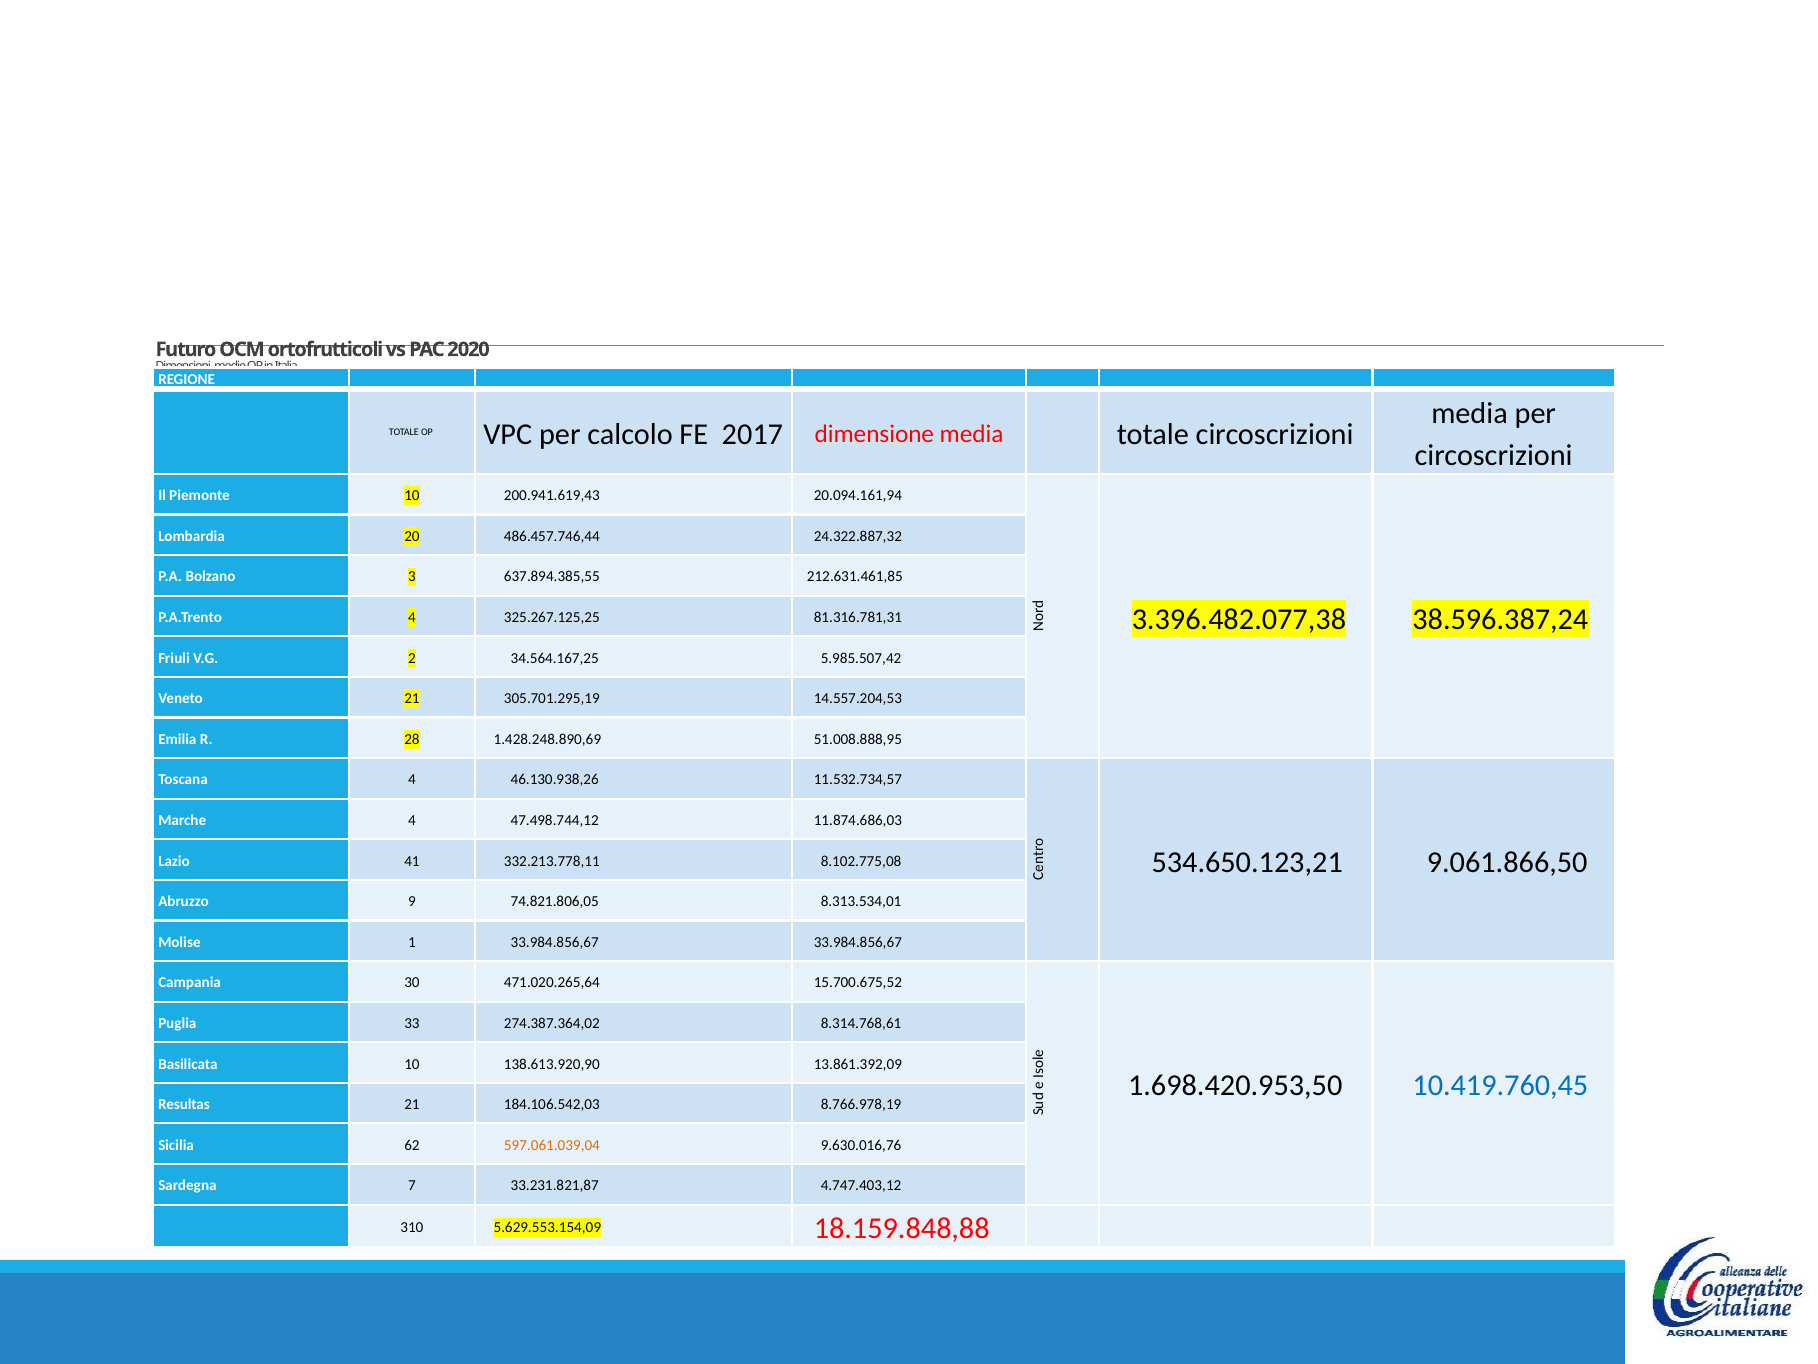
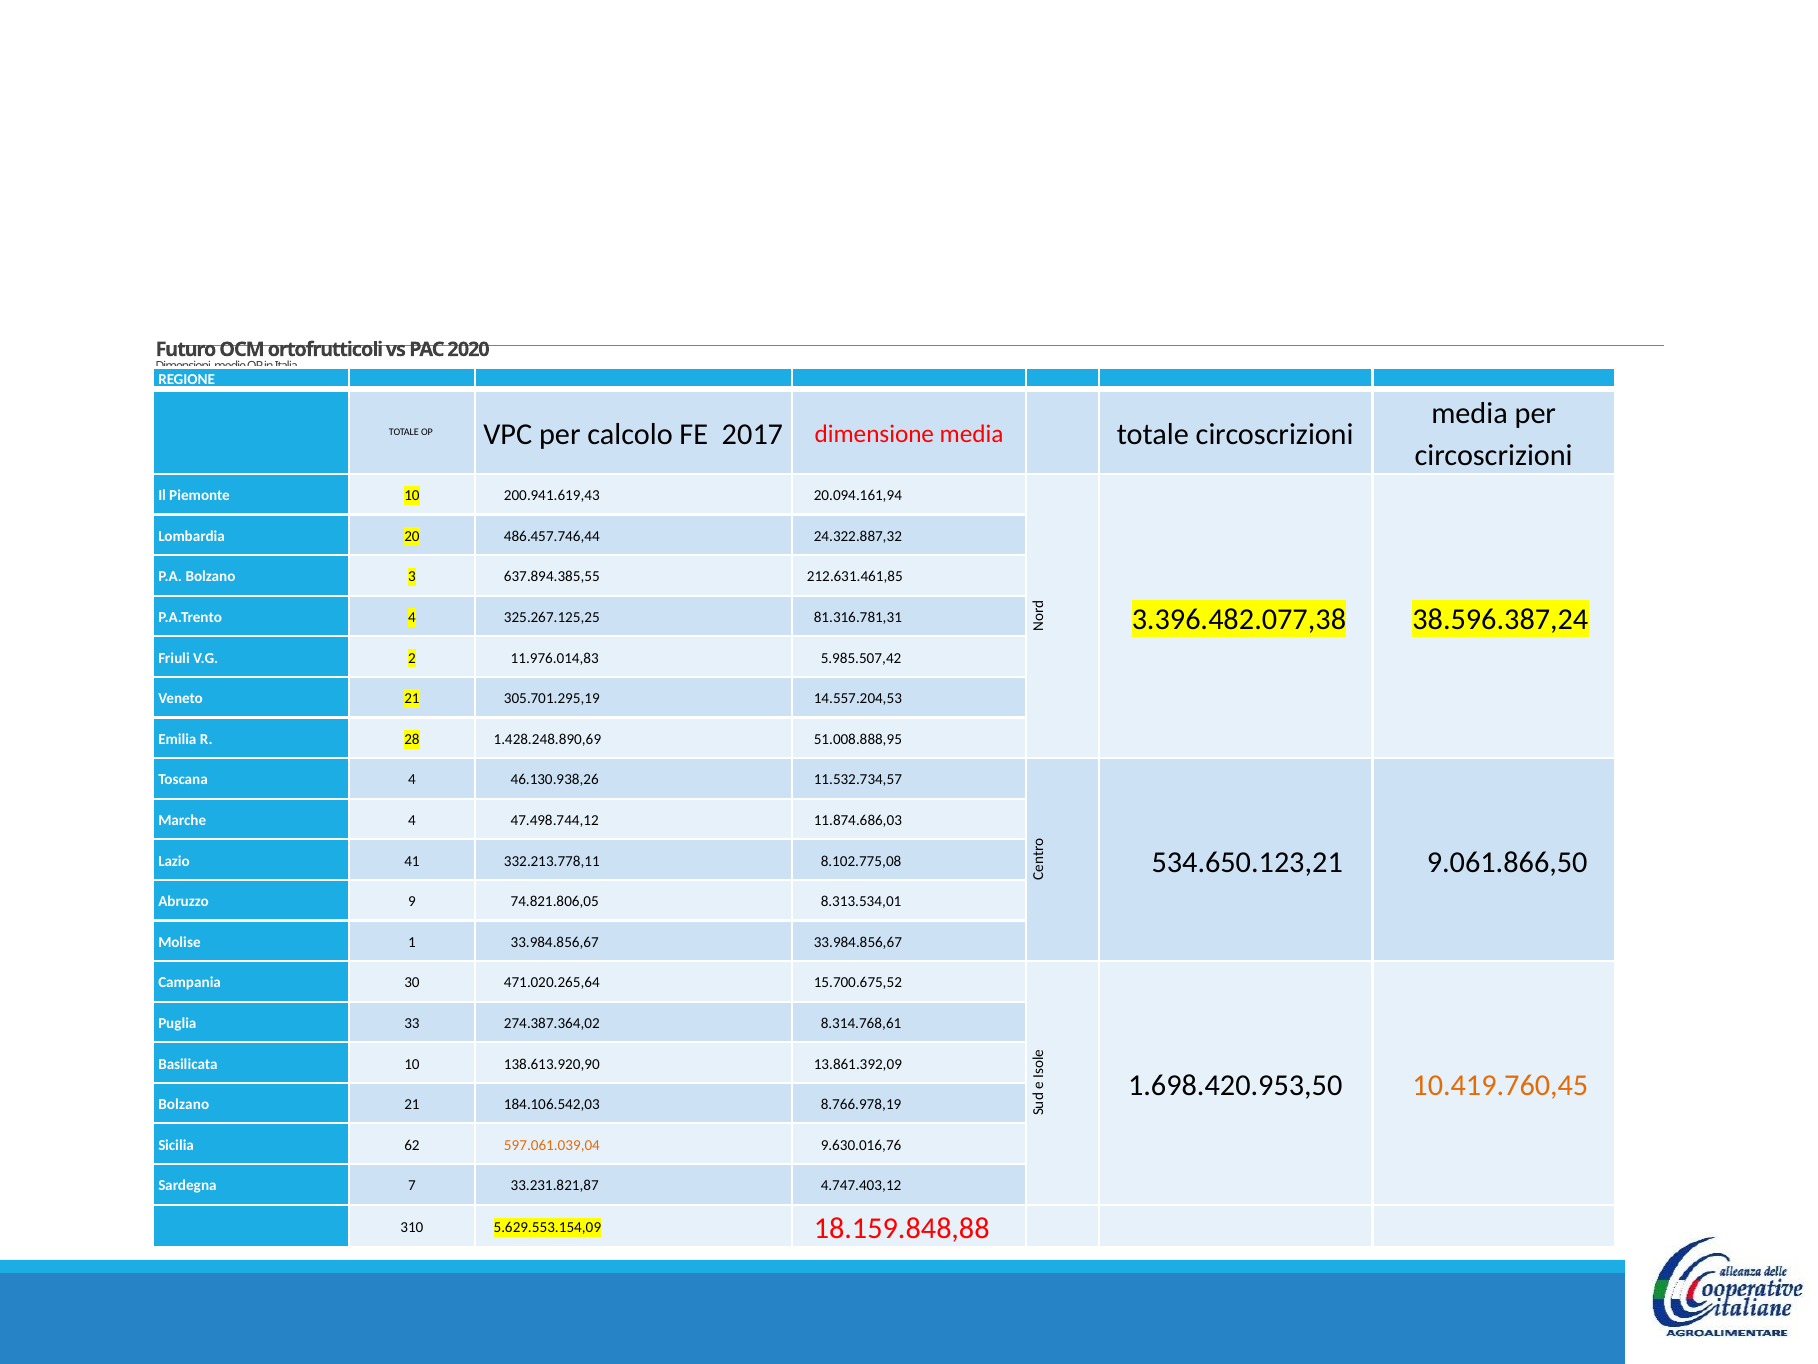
34.564.167,25: 34.564.167,25 -> 11.976.014,83
10.419.760,45 colour: blue -> orange
Resultas at (184, 1104): Resultas -> Bolzano
